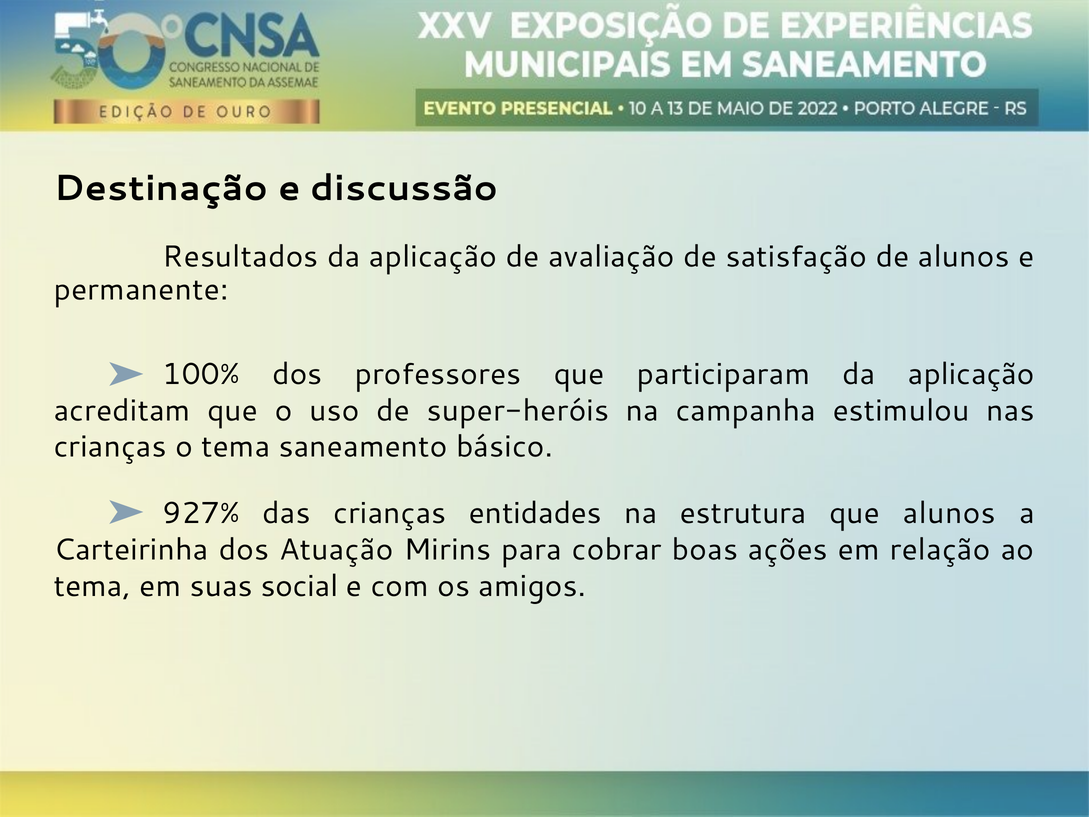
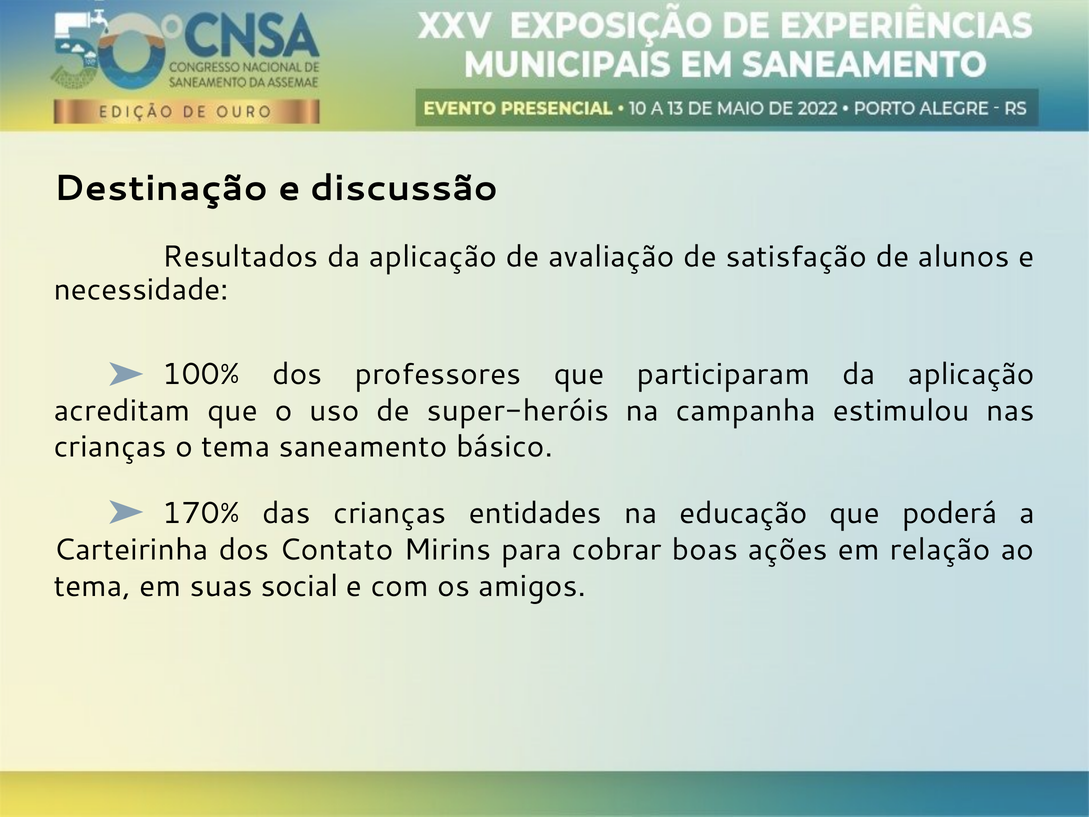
permanente: permanente -> necessidade
927%: 927% -> 170%
estrutura: estrutura -> educação
que alunos: alunos -> poderá
Atuação: Atuação -> Contato
